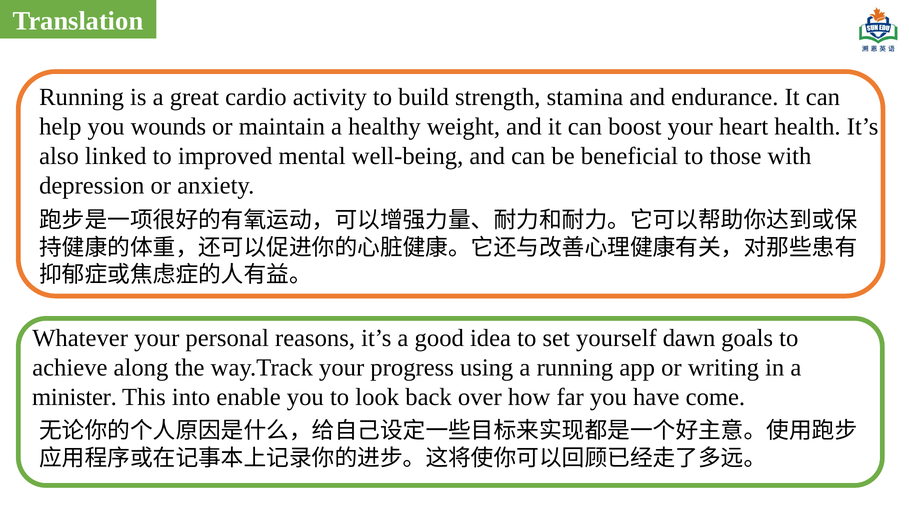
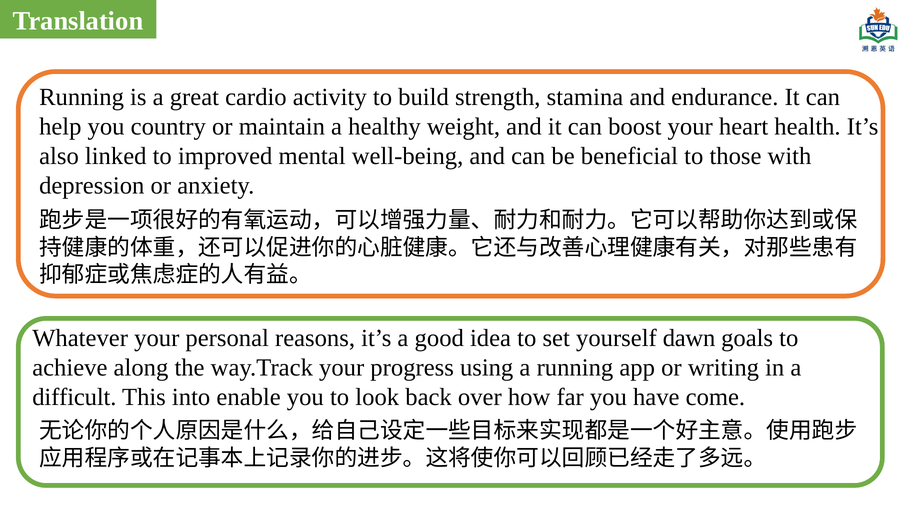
wounds: wounds -> country
minister: minister -> difficult
